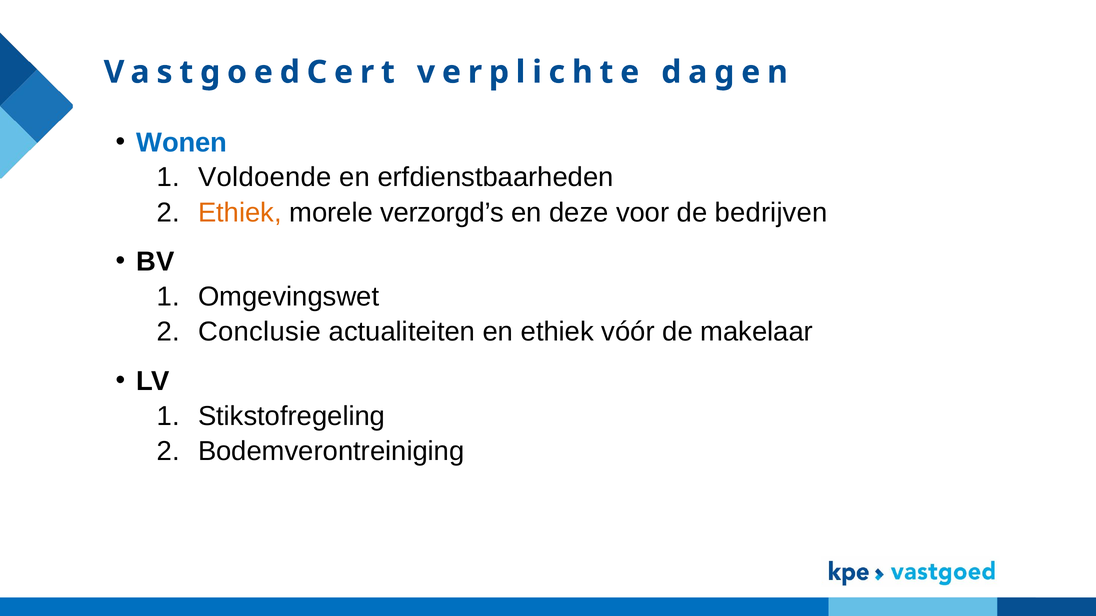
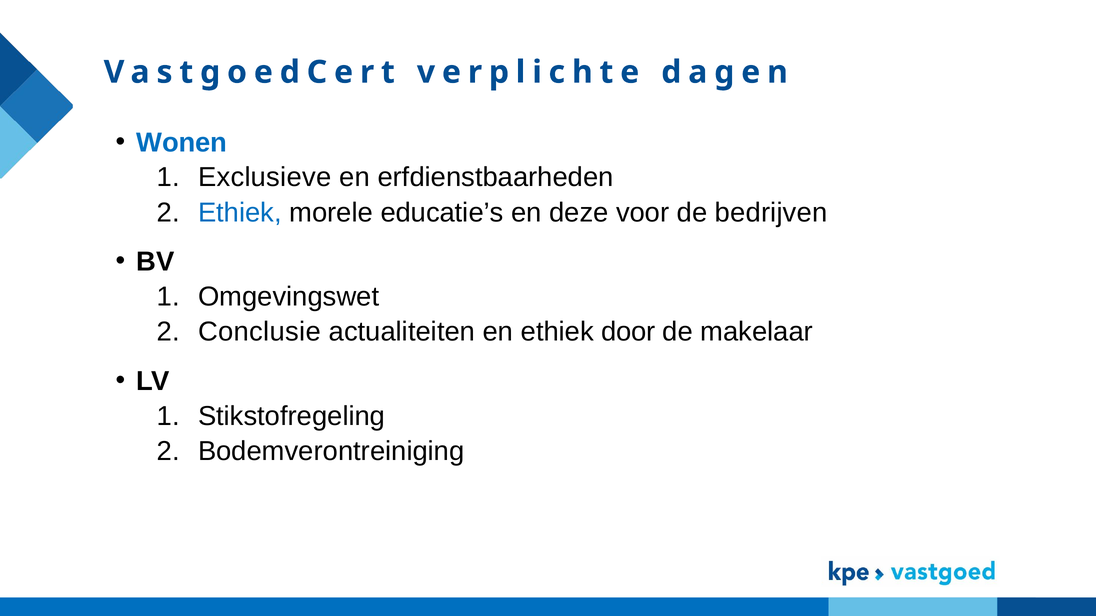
Voldoende: Voldoende -> Exclusieve
Ethiek at (240, 213) colour: orange -> blue
verzorgd’s: verzorgd’s -> educatie’s
vóór: vóór -> door
